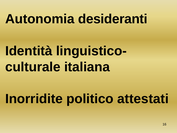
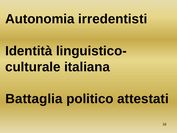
desideranti: desideranti -> irredentisti
Inorridite: Inorridite -> Battaglia
